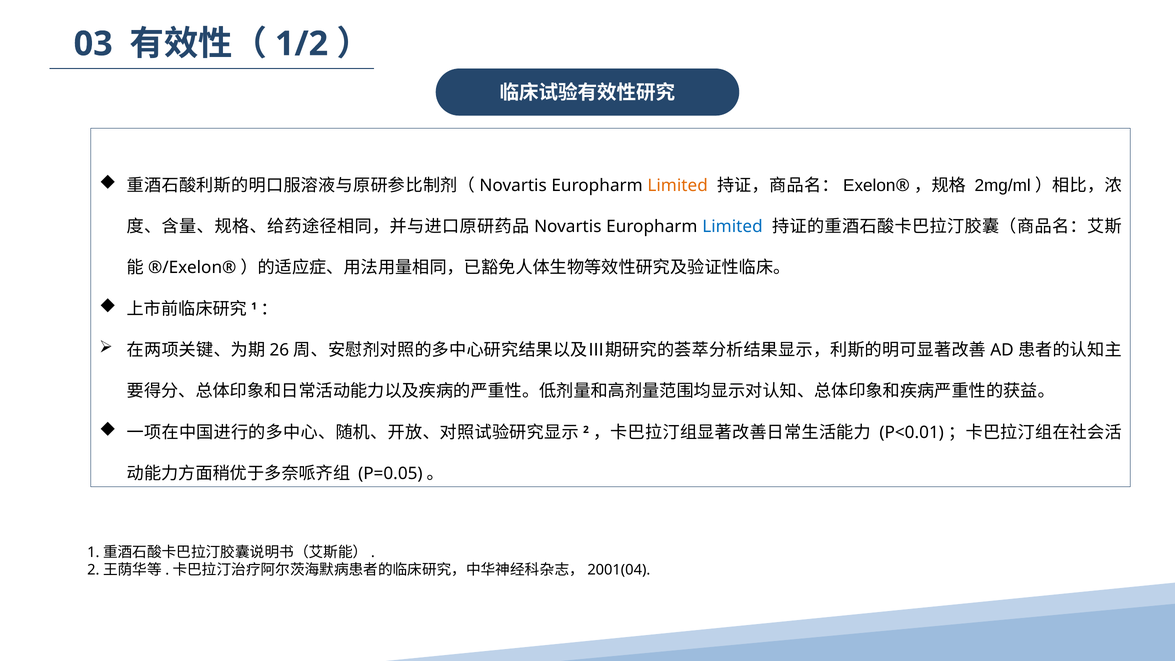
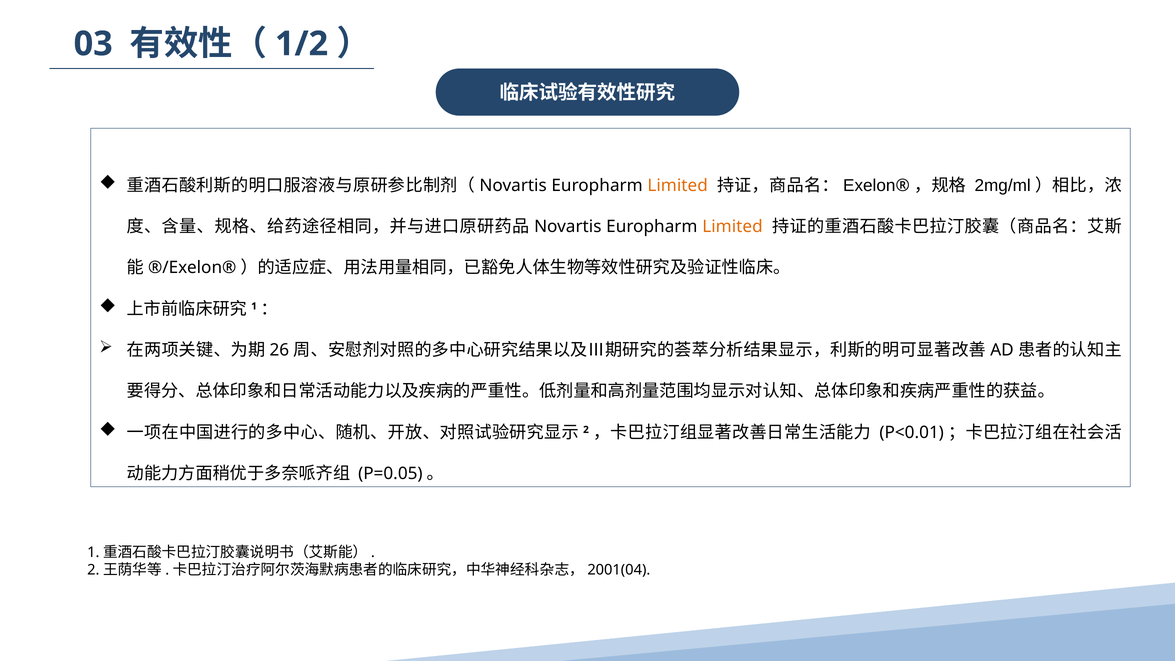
Limited at (732, 227) colour: blue -> orange
